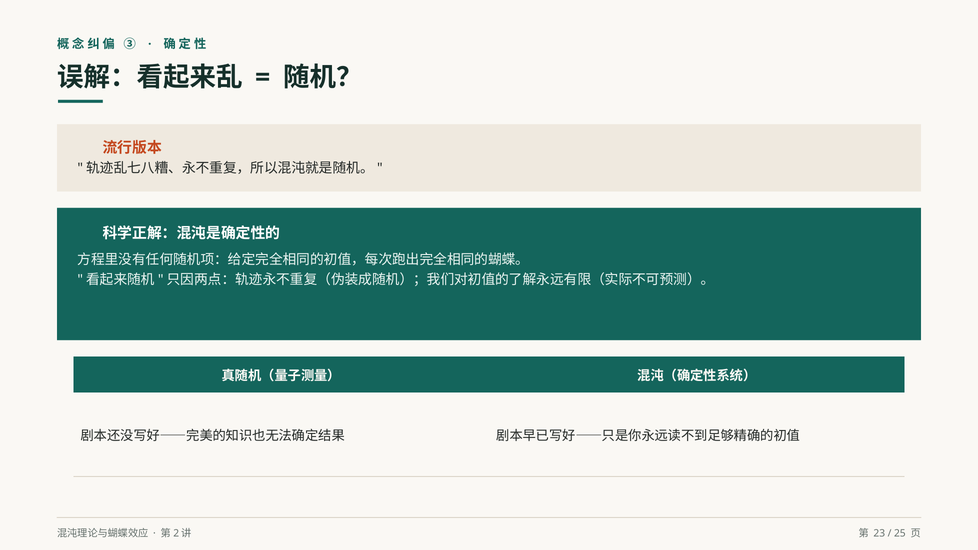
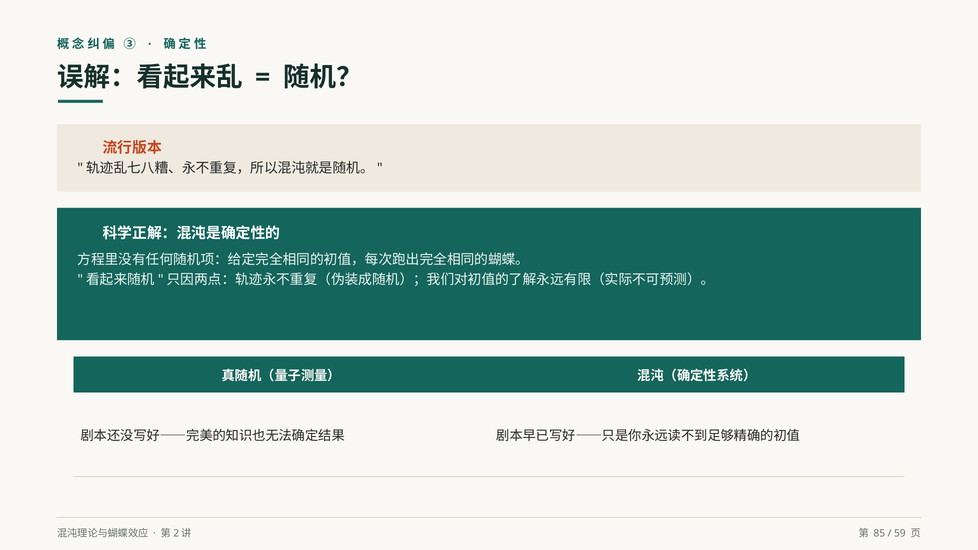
23: 23 -> 85
25: 25 -> 59
